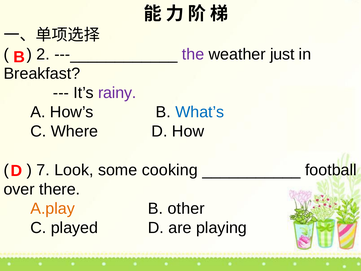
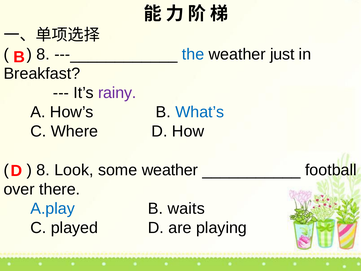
2 at (43, 54): 2 -> 8
the colour: purple -> blue
7 at (43, 170): 7 -> 8
some cooking: cooking -> weather
A.play colour: orange -> blue
other: other -> waits
